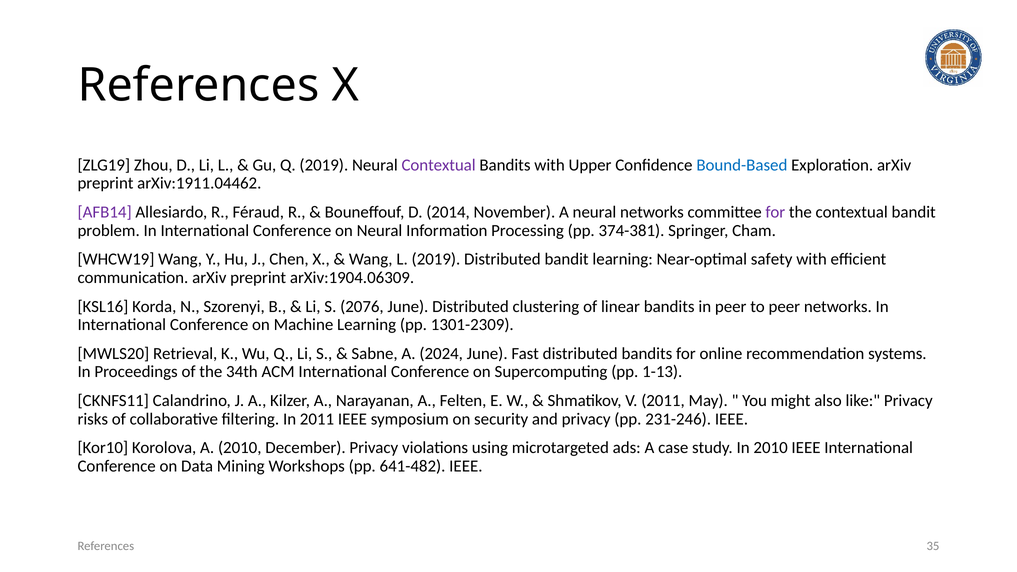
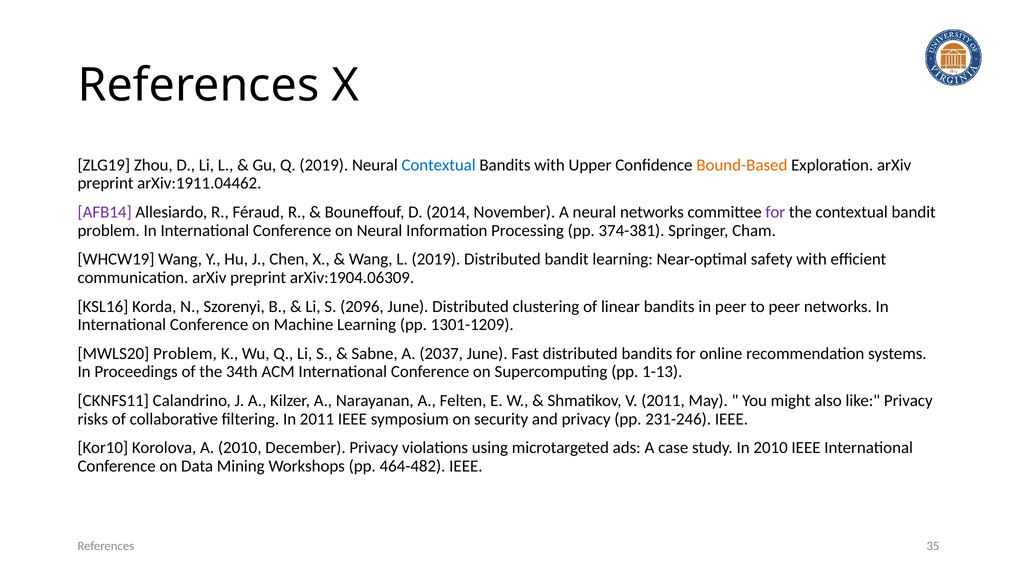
Contextual at (439, 165) colour: purple -> blue
Bound-Based colour: blue -> orange
2076: 2076 -> 2096
1301-2309: 1301-2309 -> 1301-1209
MWLS20 Retrieval: Retrieval -> Problem
2024: 2024 -> 2037
641-482: 641-482 -> 464-482
